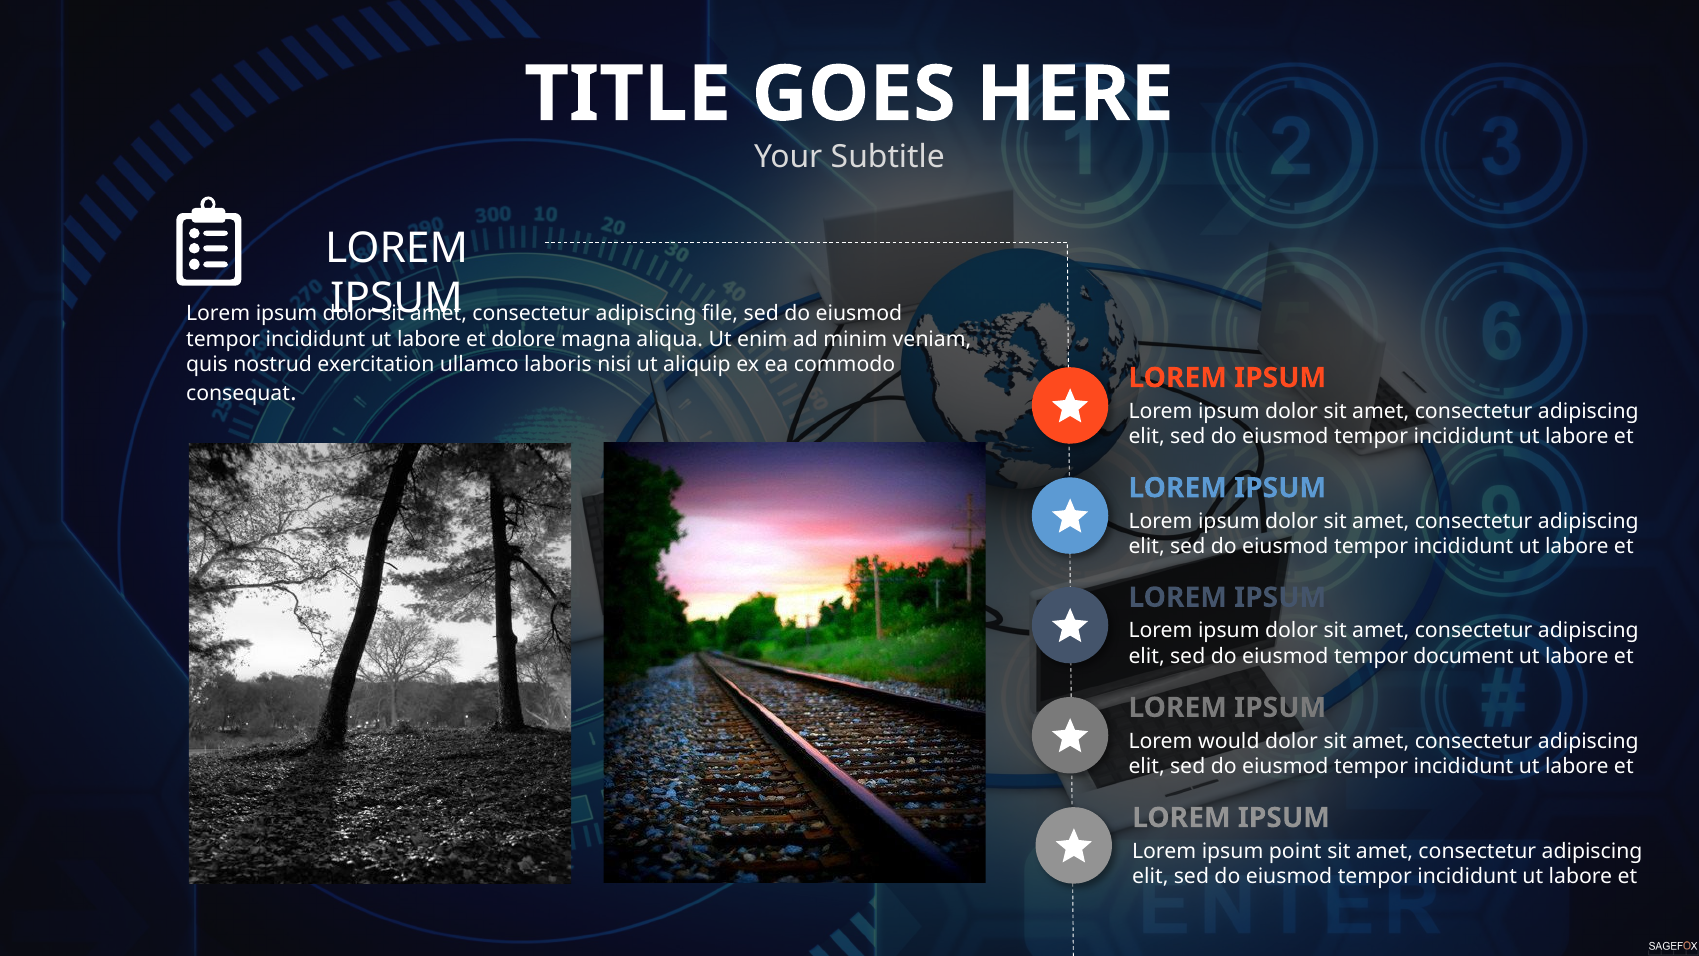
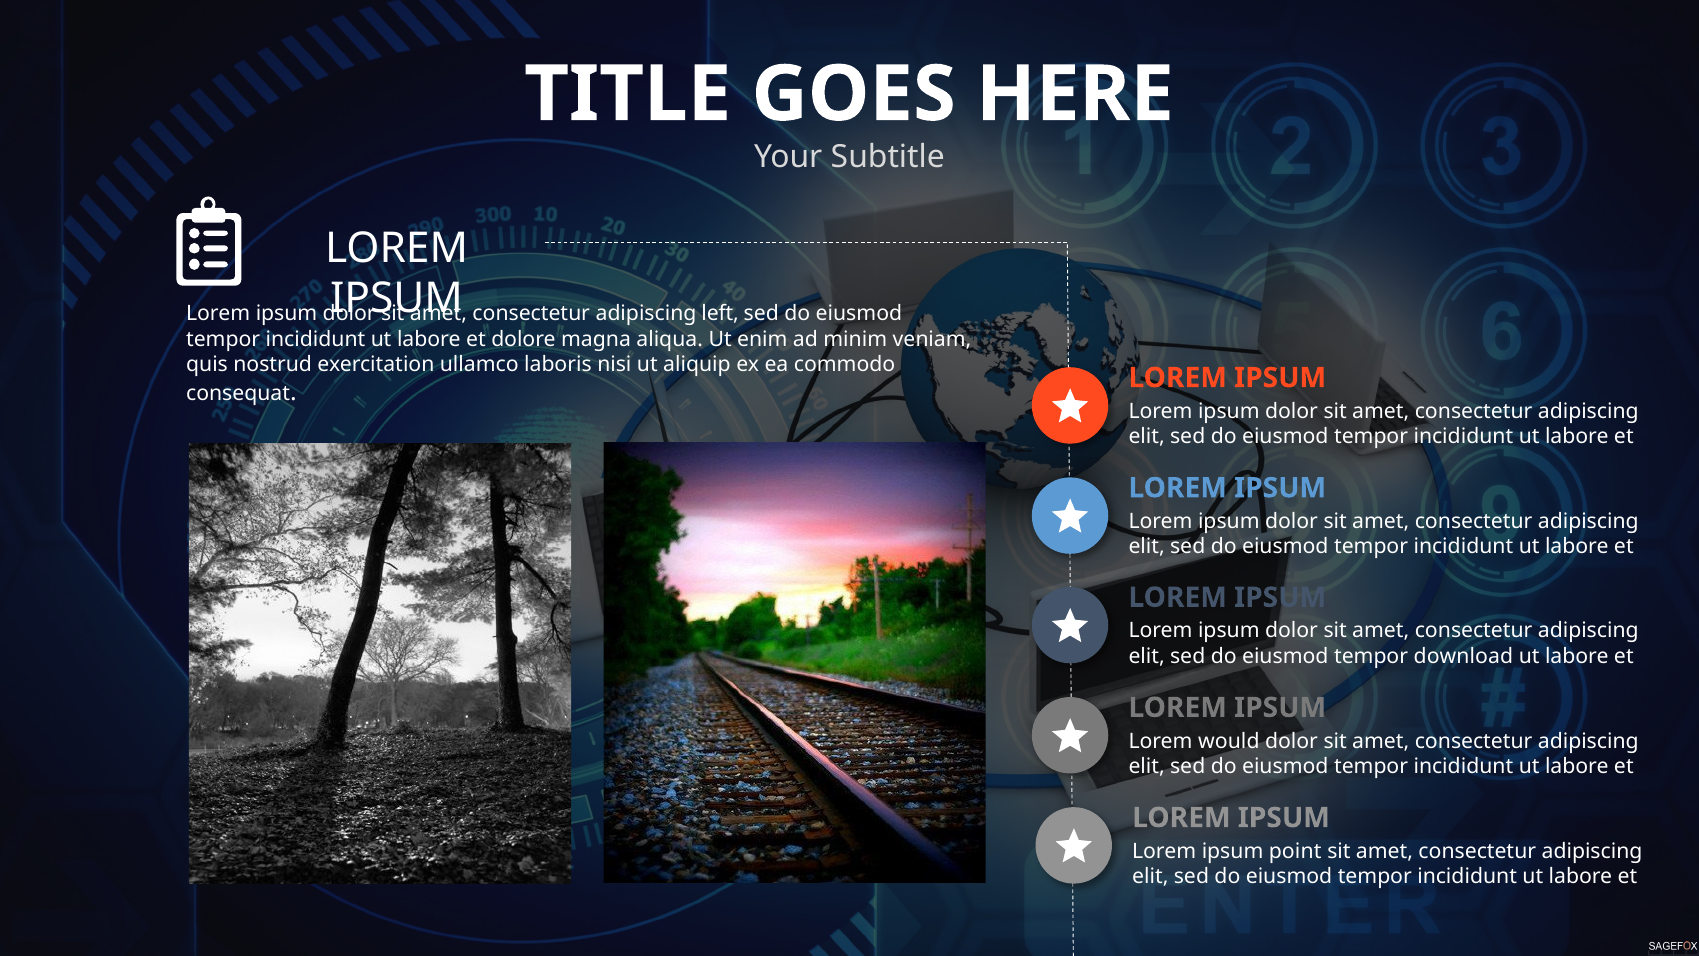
file: file -> left
document: document -> download
